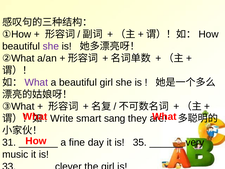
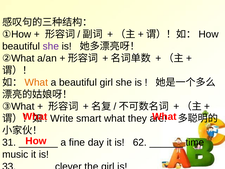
What at (36, 82) colour: purple -> orange
smart sang: sang -> what
35: 35 -> 62
very: very -> time
